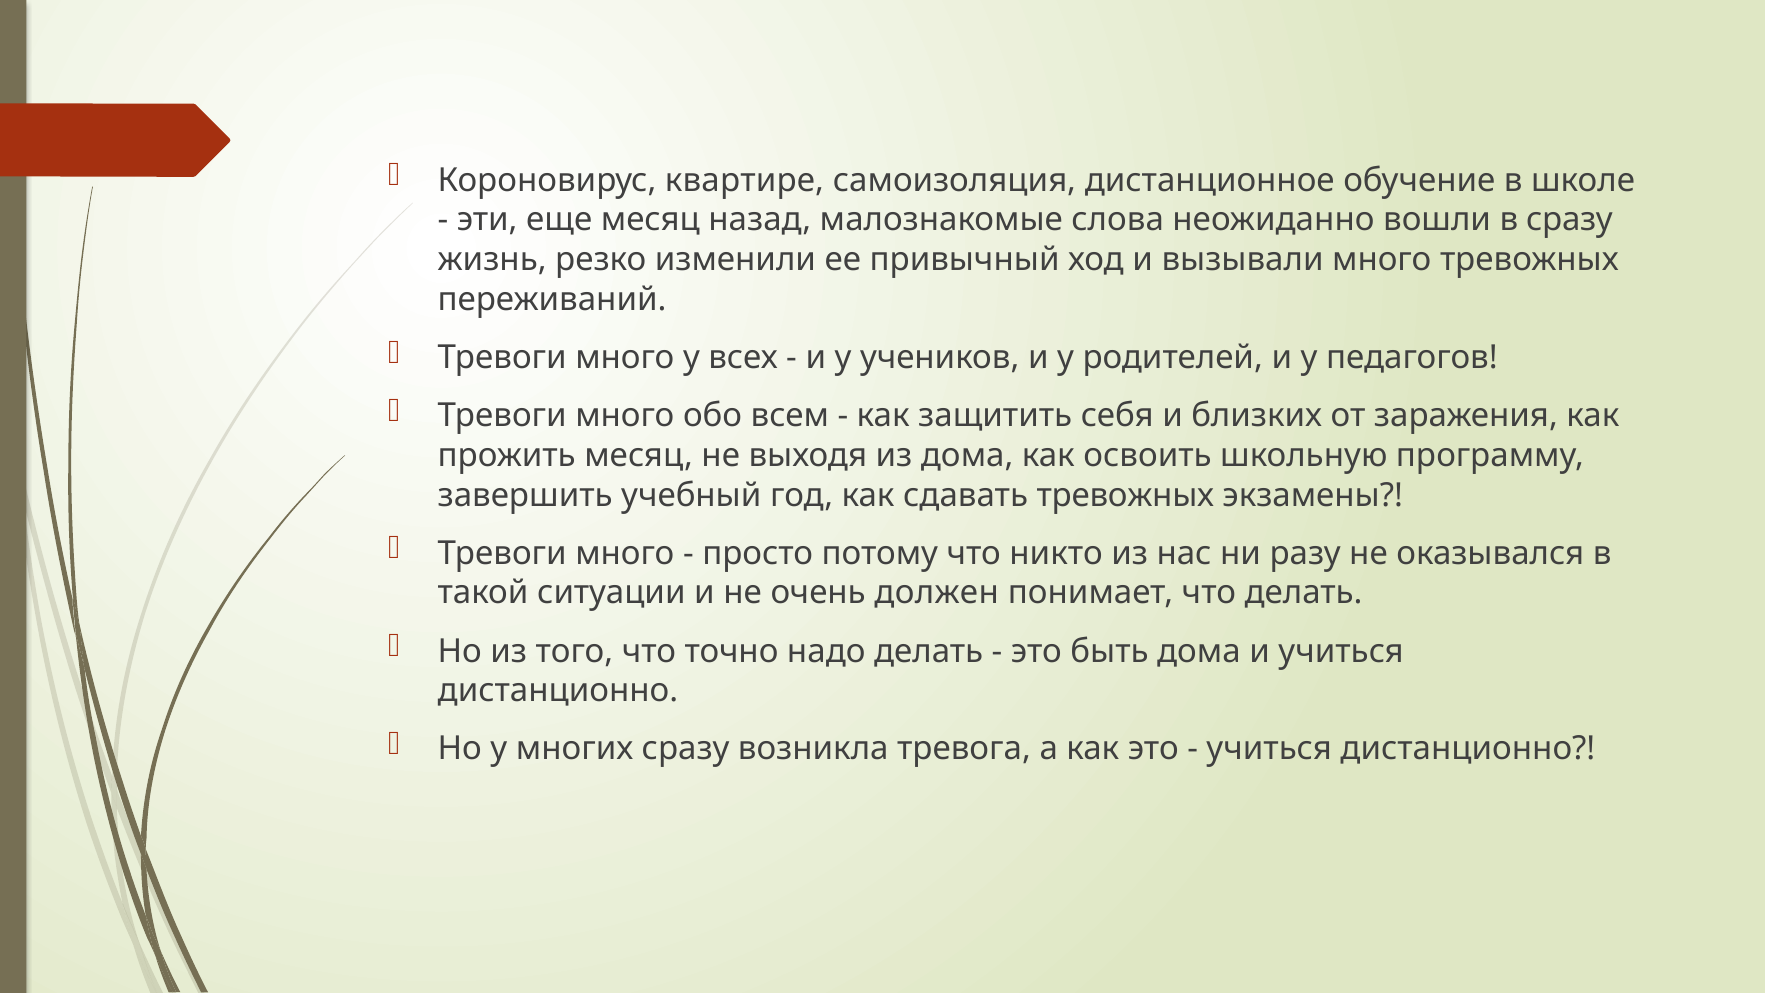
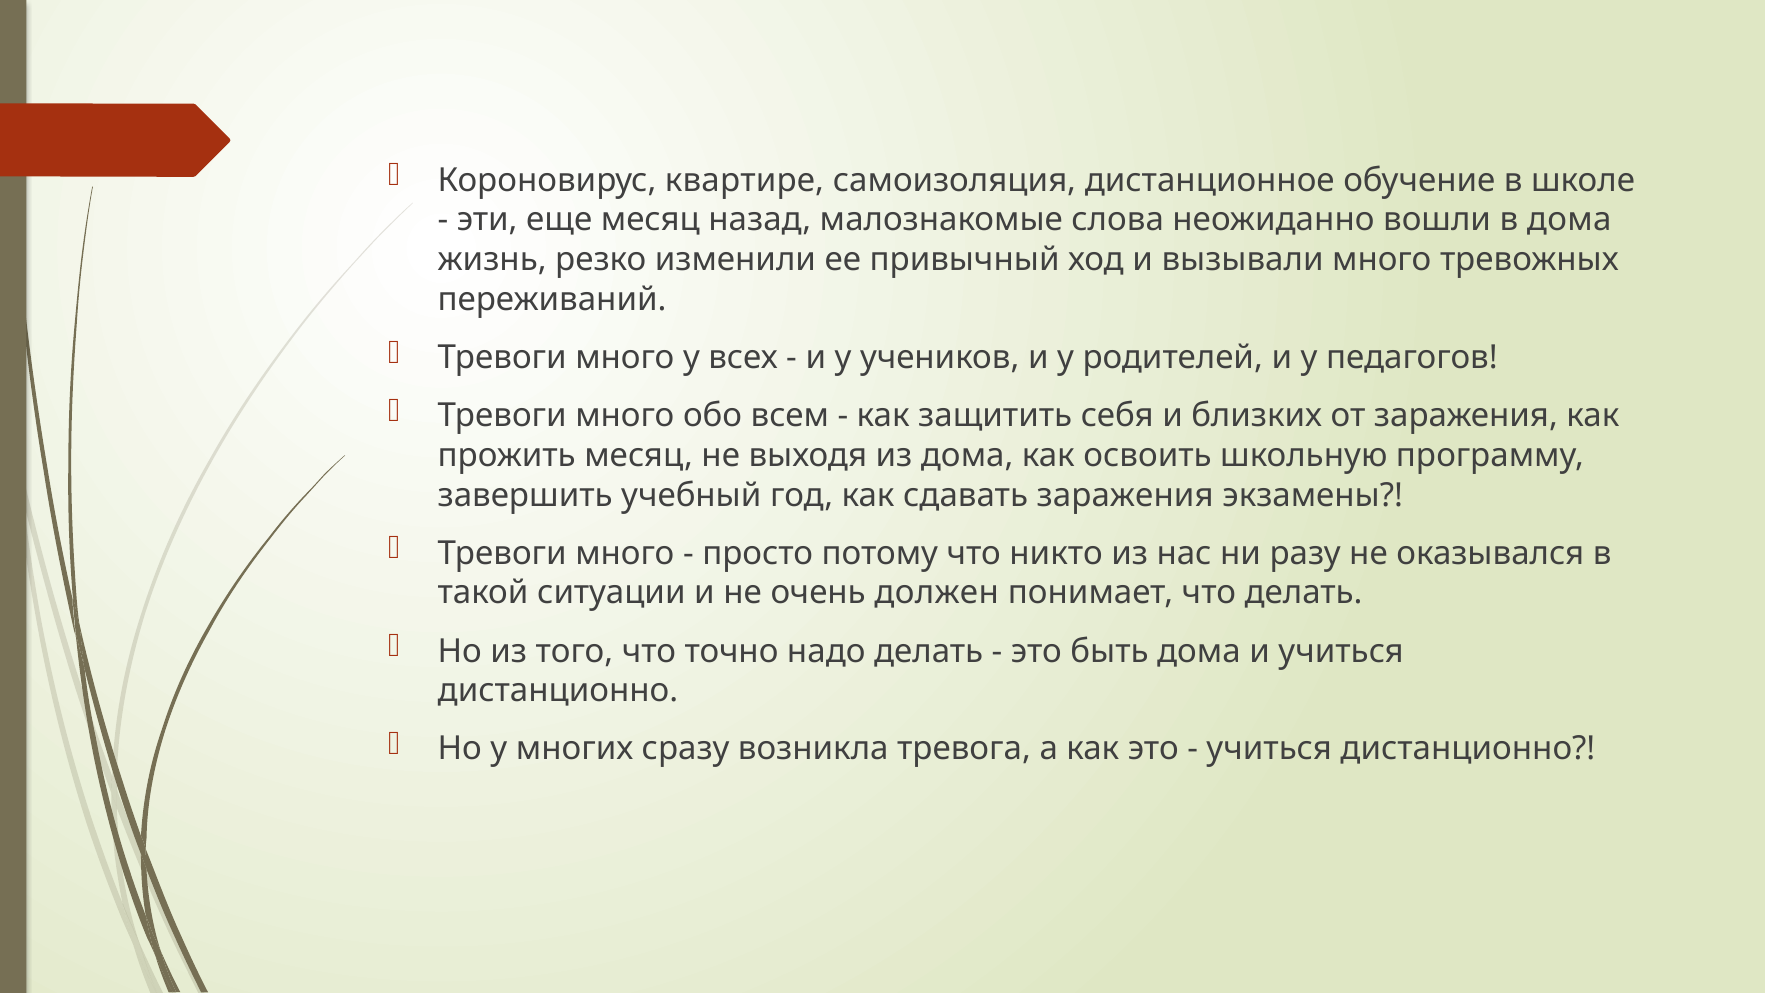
в сразу: сразу -> дома
сдавать тревожных: тревожных -> заражения
